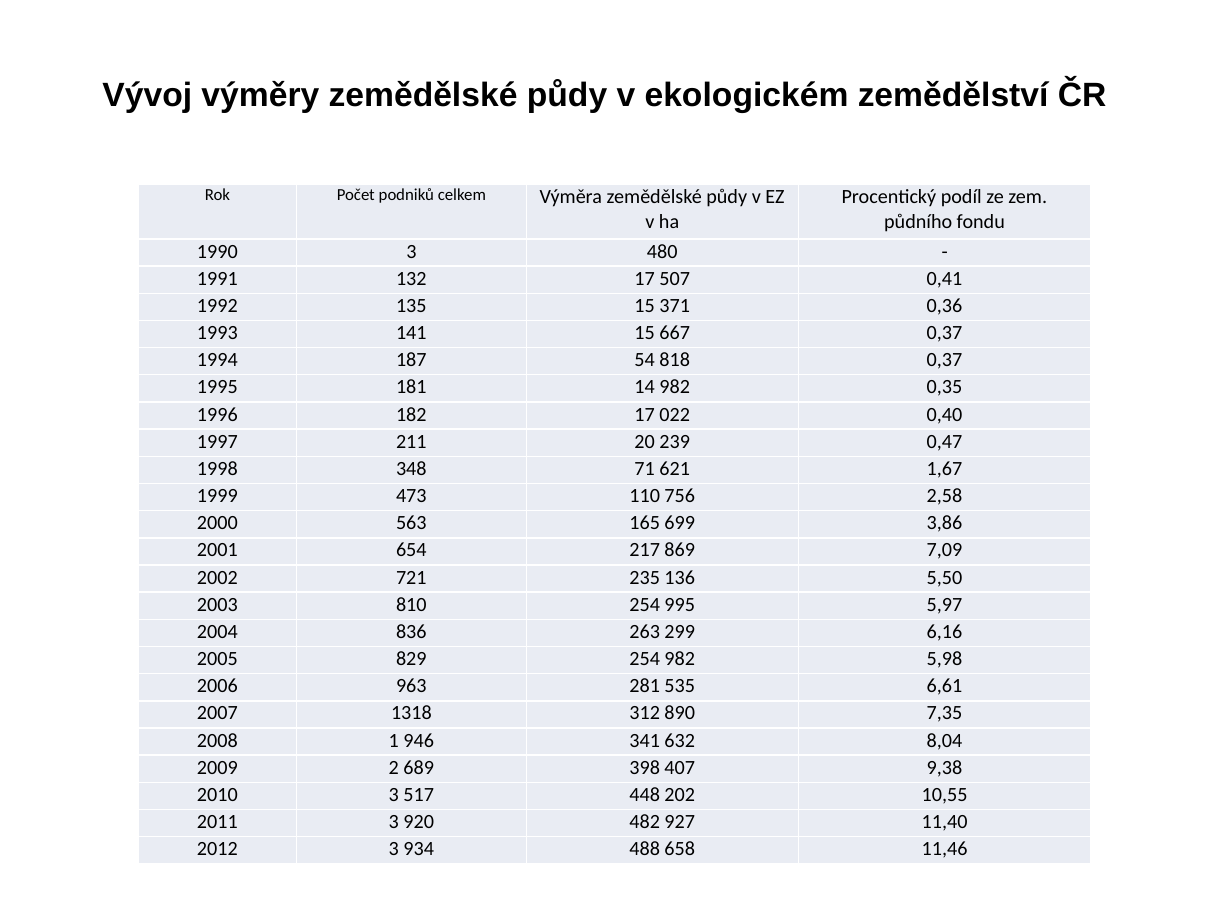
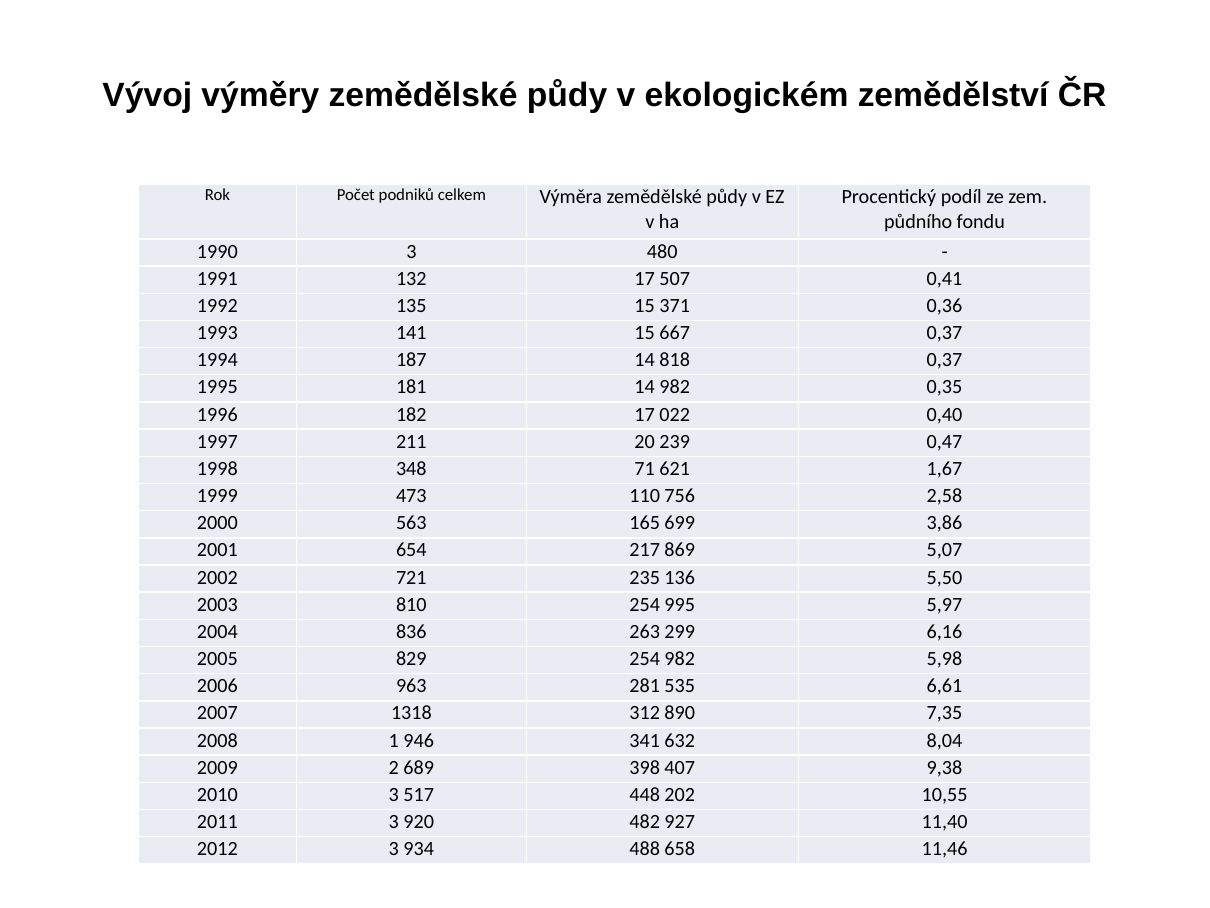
187 54: 54 -> 14
7,09: 7,09 -> 5,07
